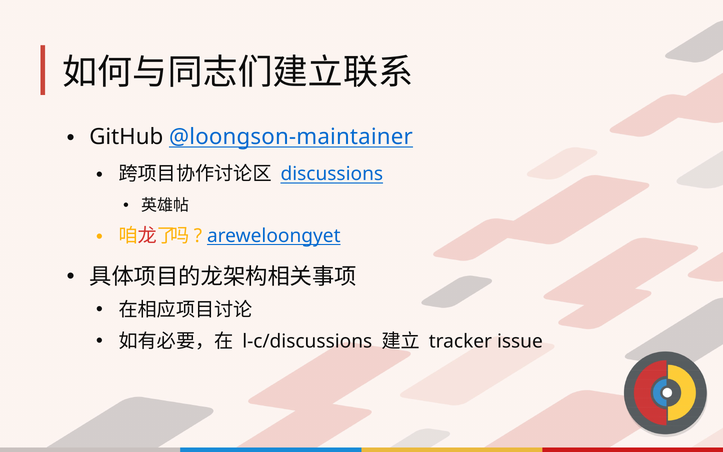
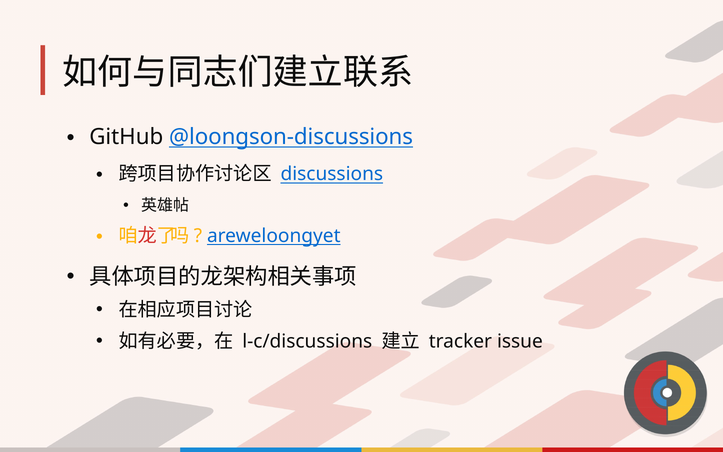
@loongson-maintainer: @loongson-maintainer -> @loongson-discussions
